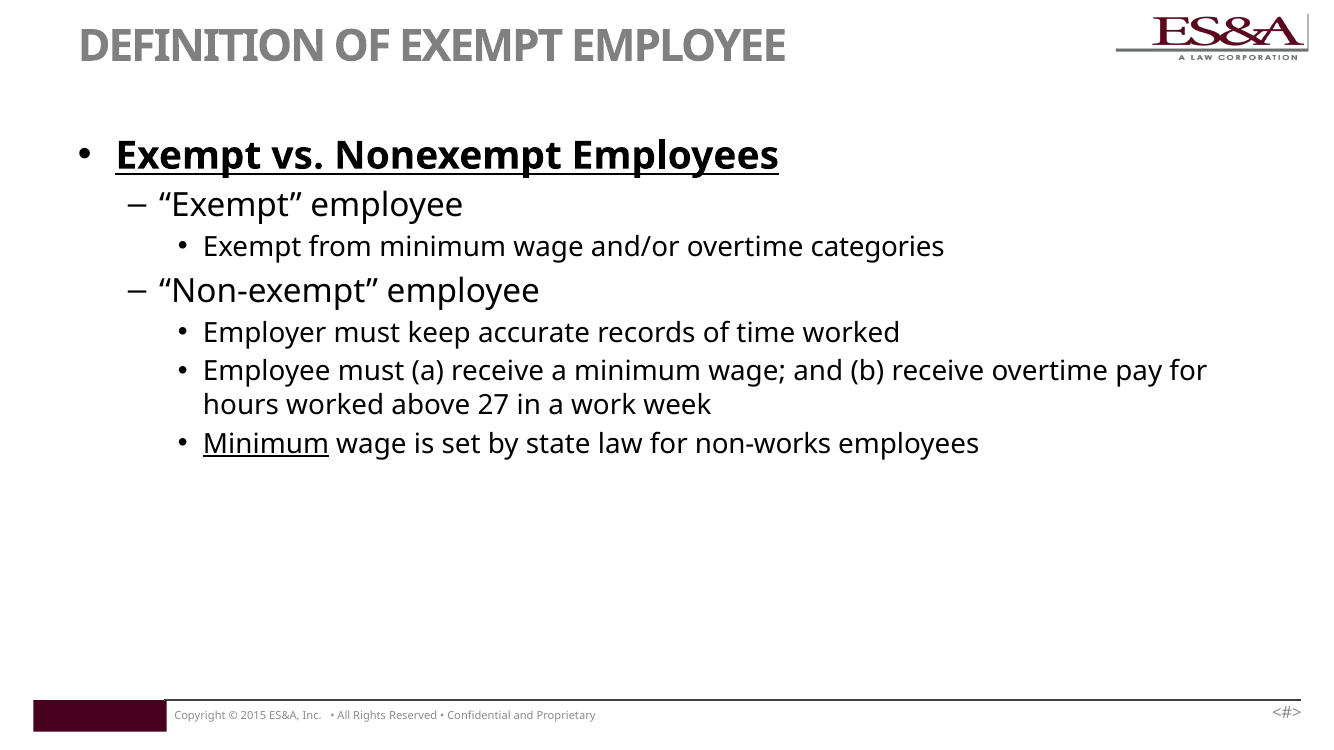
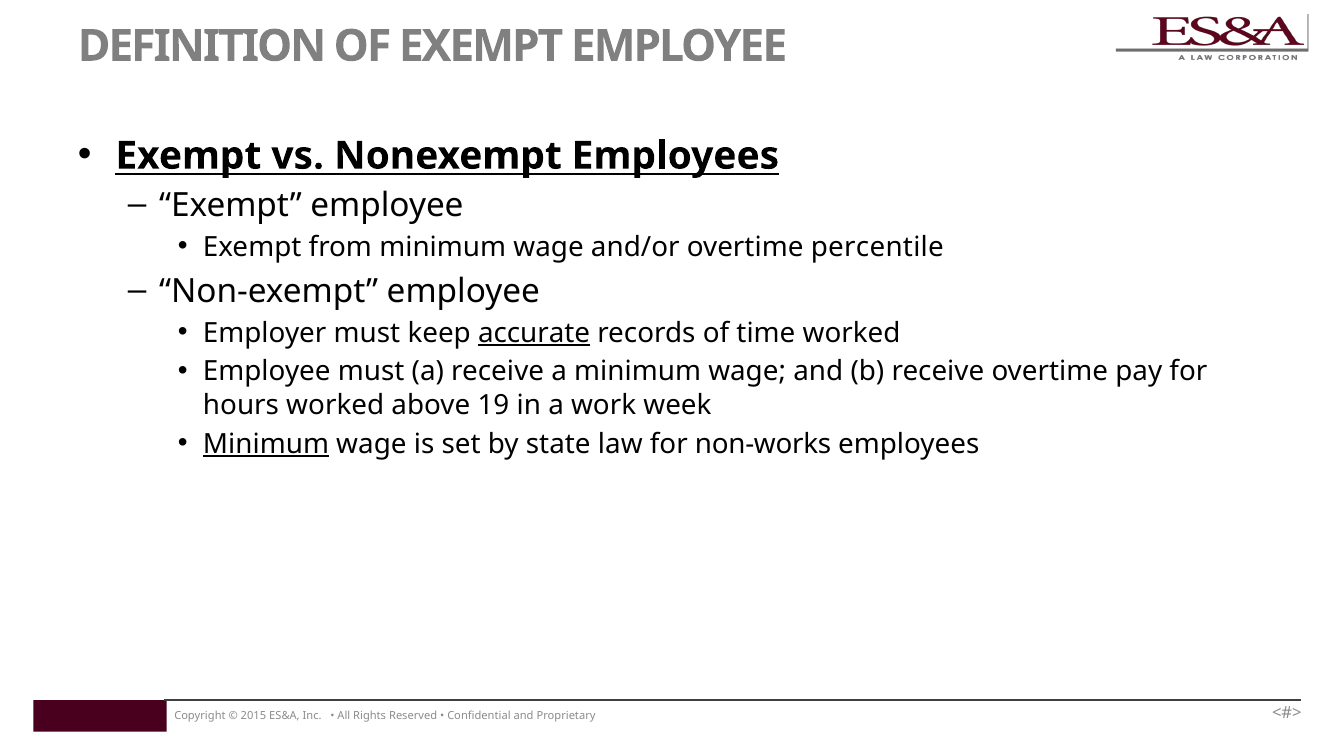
categories: categories -> percentile
accurate underline: none -> present
27: 27 -> 19
